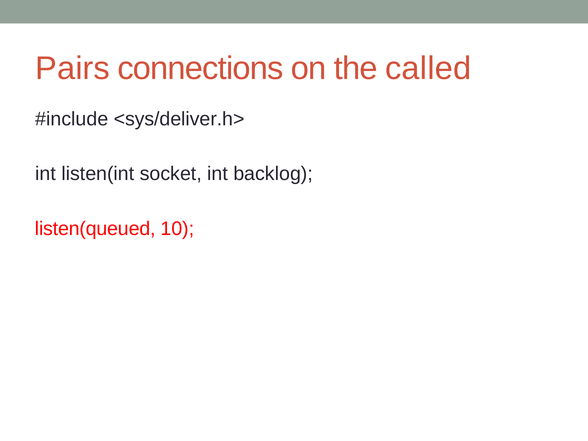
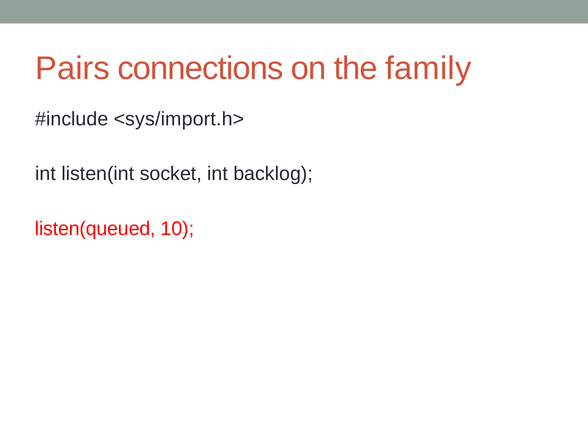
called: called -> family
<sys/deliver.h>: <sys/deliver.h> -> <sys/import.h>
